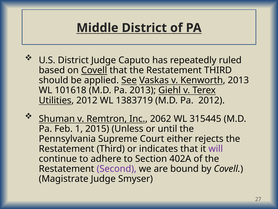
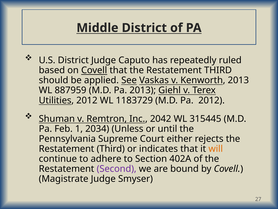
101618: 101618 -> 887959
1383719: 1383719 -> 1183729
2062: 2062 -> 2042
2015: 2015 -> 2034
will colour: purple -> orange
